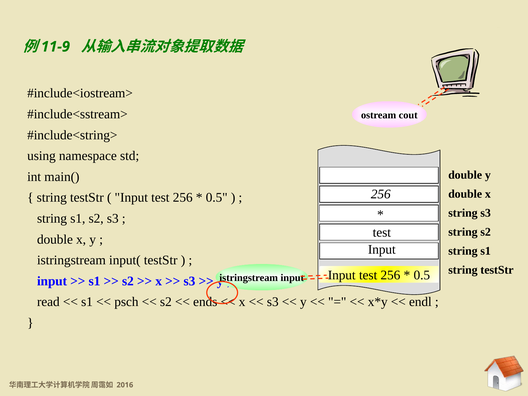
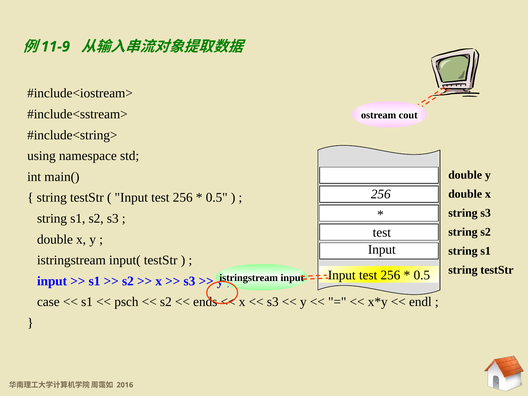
read: read -> case
